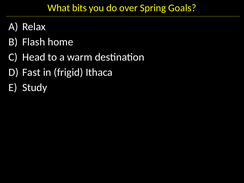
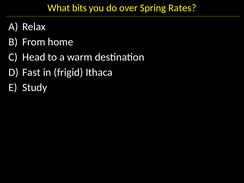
Goals: Goals -> Rates
Flash: Flash -> From
